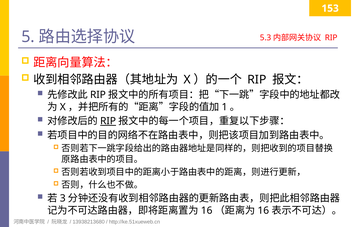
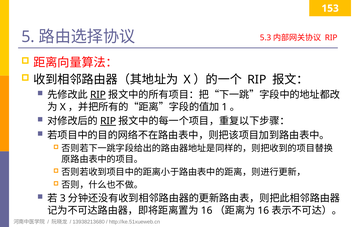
RIP at (98, 95) underline: none -> present
